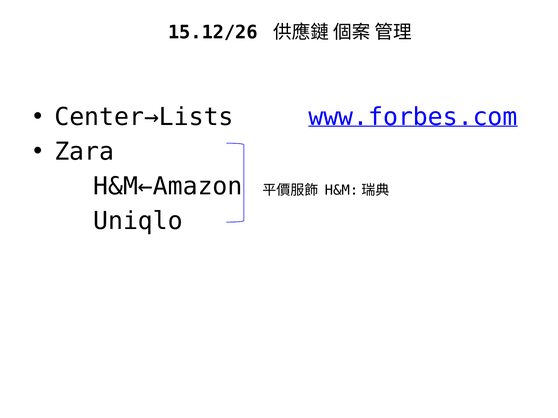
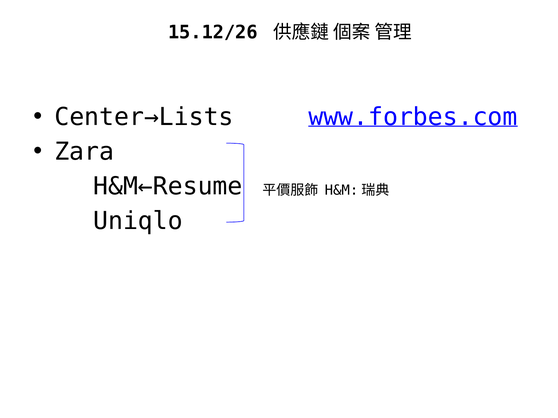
H&M←Amazon: H&M←Amazon -> H&M←Resume
